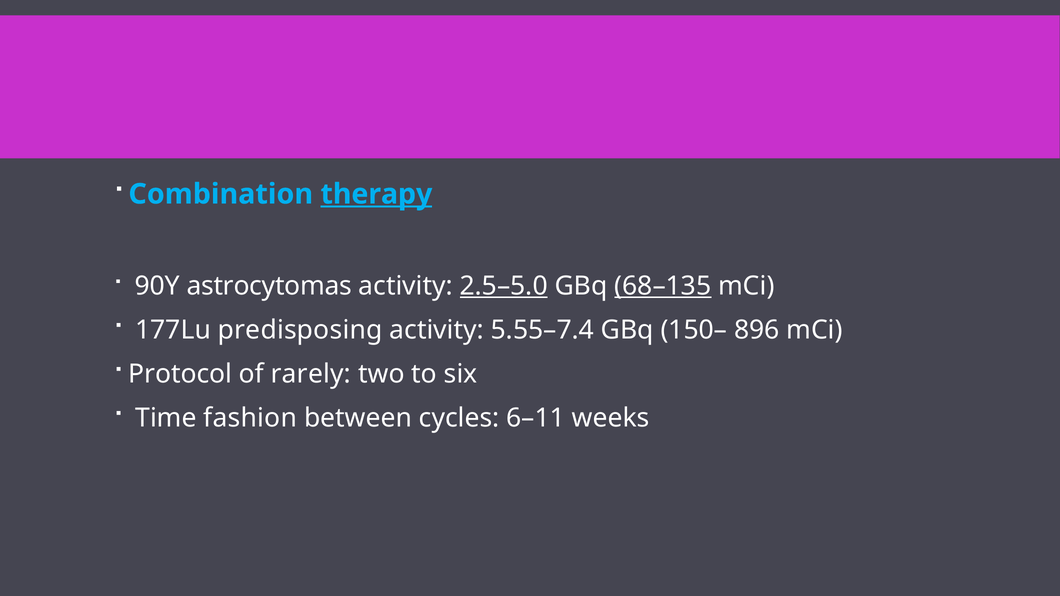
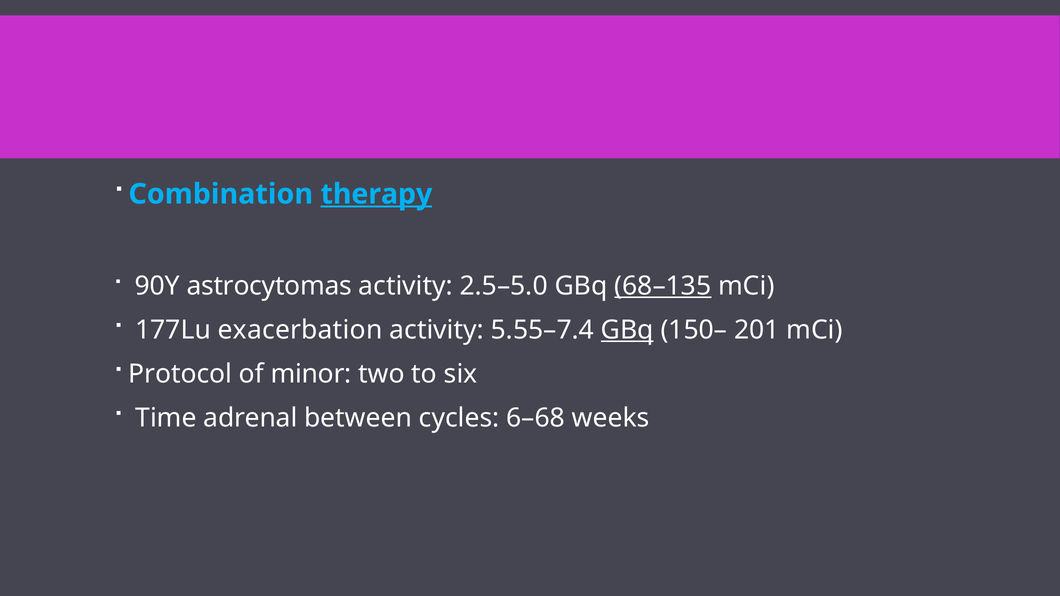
2.5–5.0 underline: present -> none
predisposing: predisposing -> exacerbation
GBq at (627, 330) underline: none -> present
896: 896 -> 201
rarely: rarely -> minor
fashion: fashion -> adrenal
6–11: 6–11 -> 6–68
